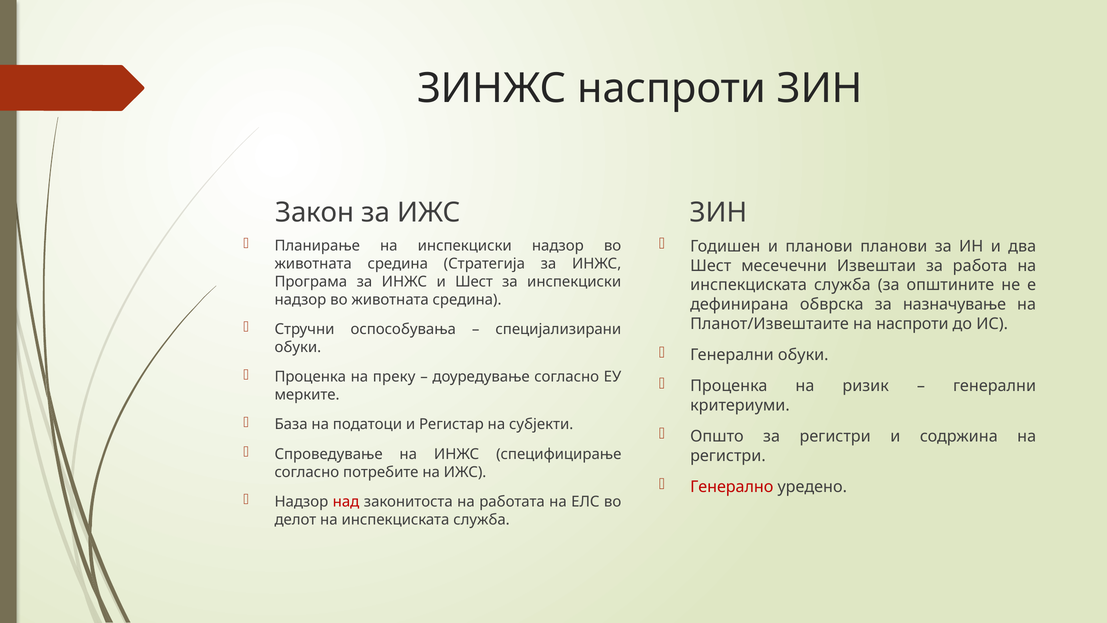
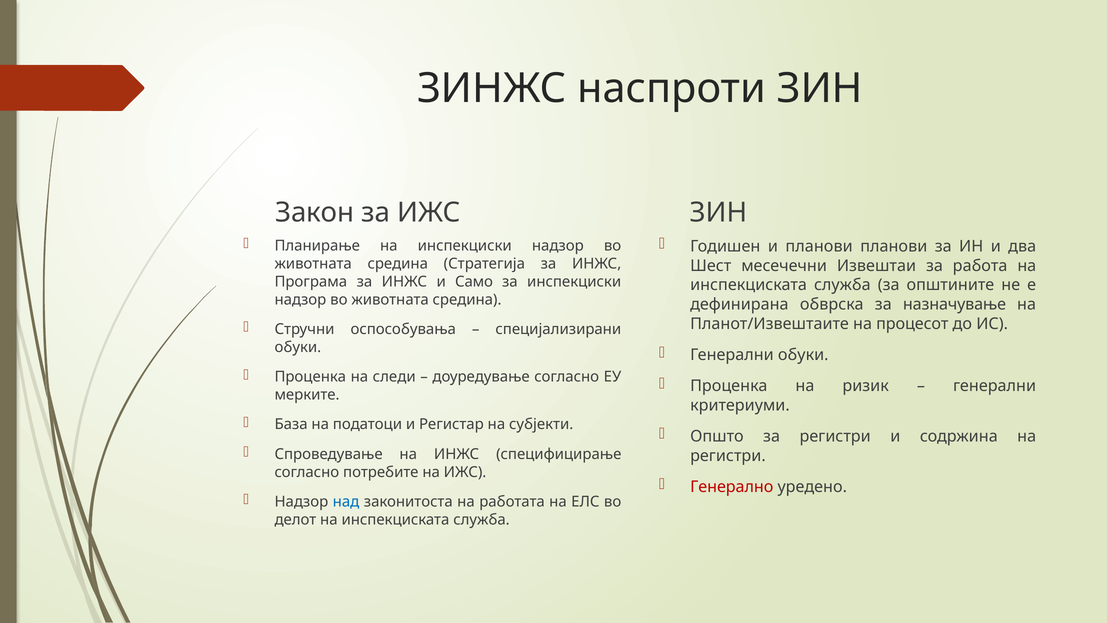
и Шест: Шест -> Само
на наспроти: наспроти -> процесот
преку: преку -> следи
над colour: red -> blue
